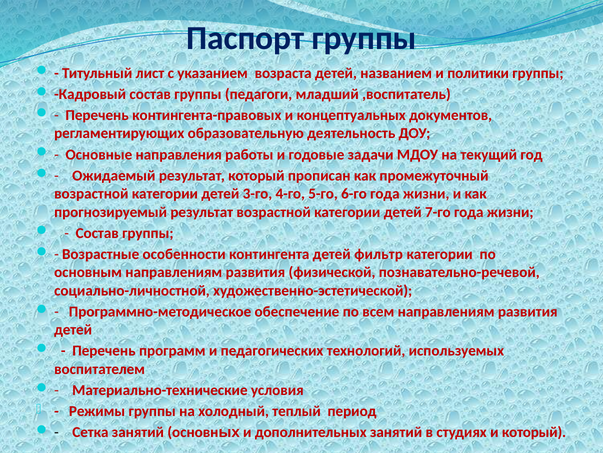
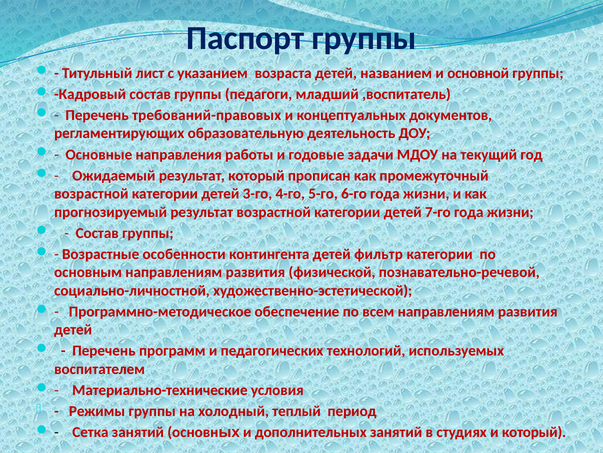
политики: политики -> основной
контингента-правовых: контингента-правовых -> требований-правовых
